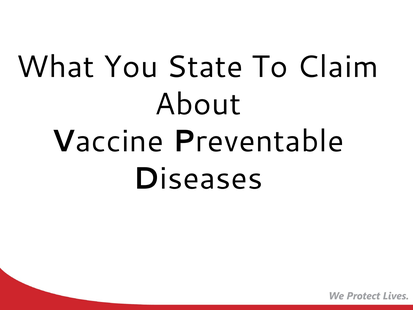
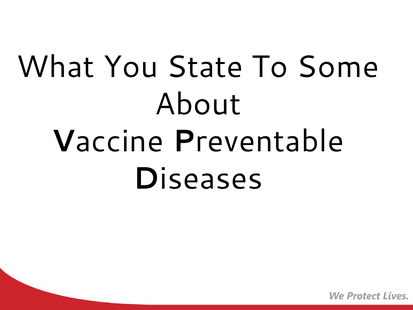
Claim: Claim -> Some
